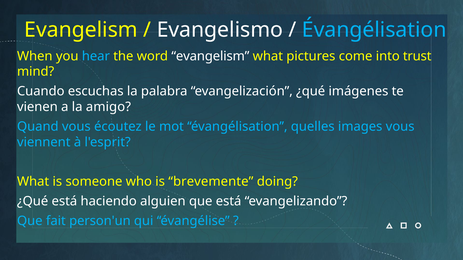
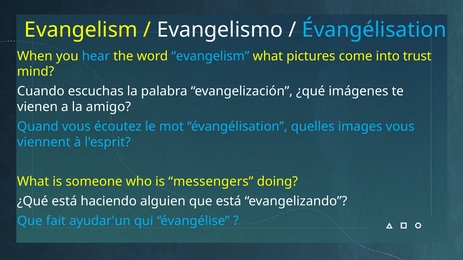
evangelism at (210, 56) colour: white -> light blue
brevemente: brevemente -> messengers
person'un: person'un -> ayudar'un
